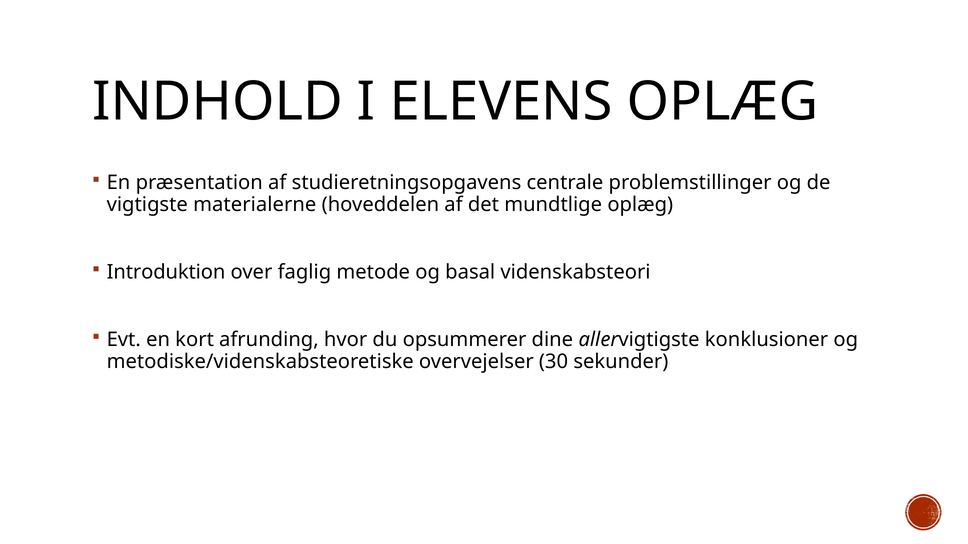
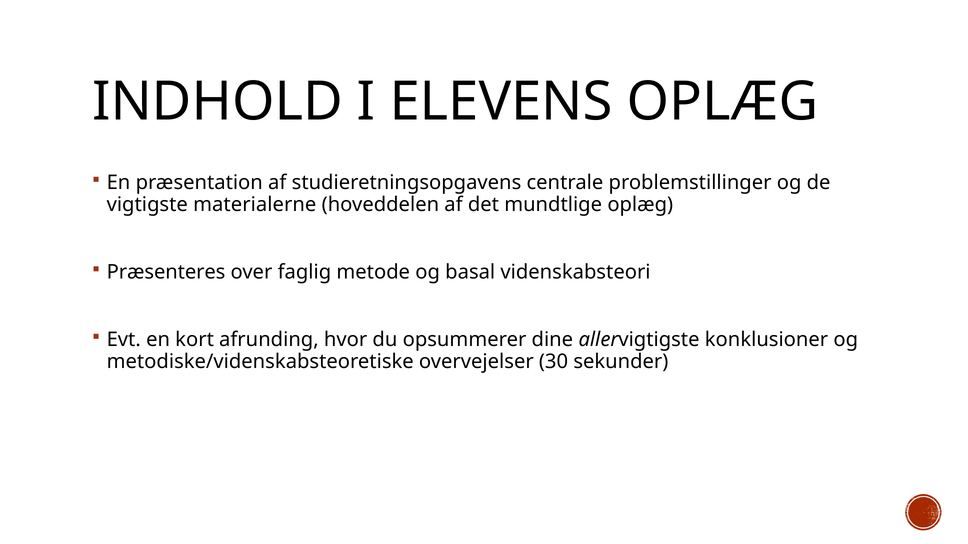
Introduktion: Introduktion -> Præsenteres
